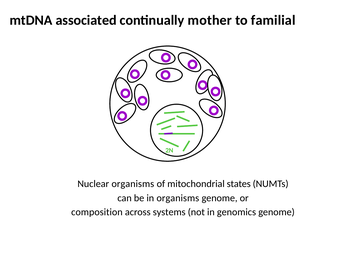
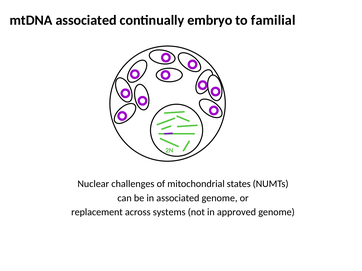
mother: mother -> embryo
Nuclear organisms: organisms -> challenges
in organisms: organisms -> associated
composition: composition -> replacement
genomics: genomics -> approved
